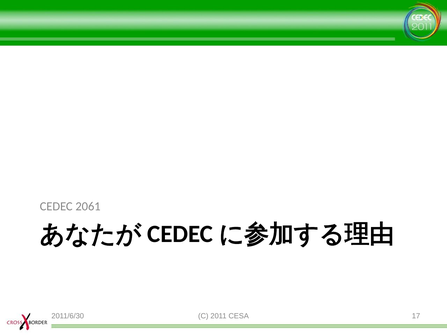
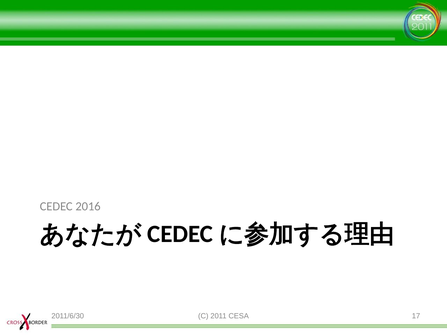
2061: 2061 -> 2016
